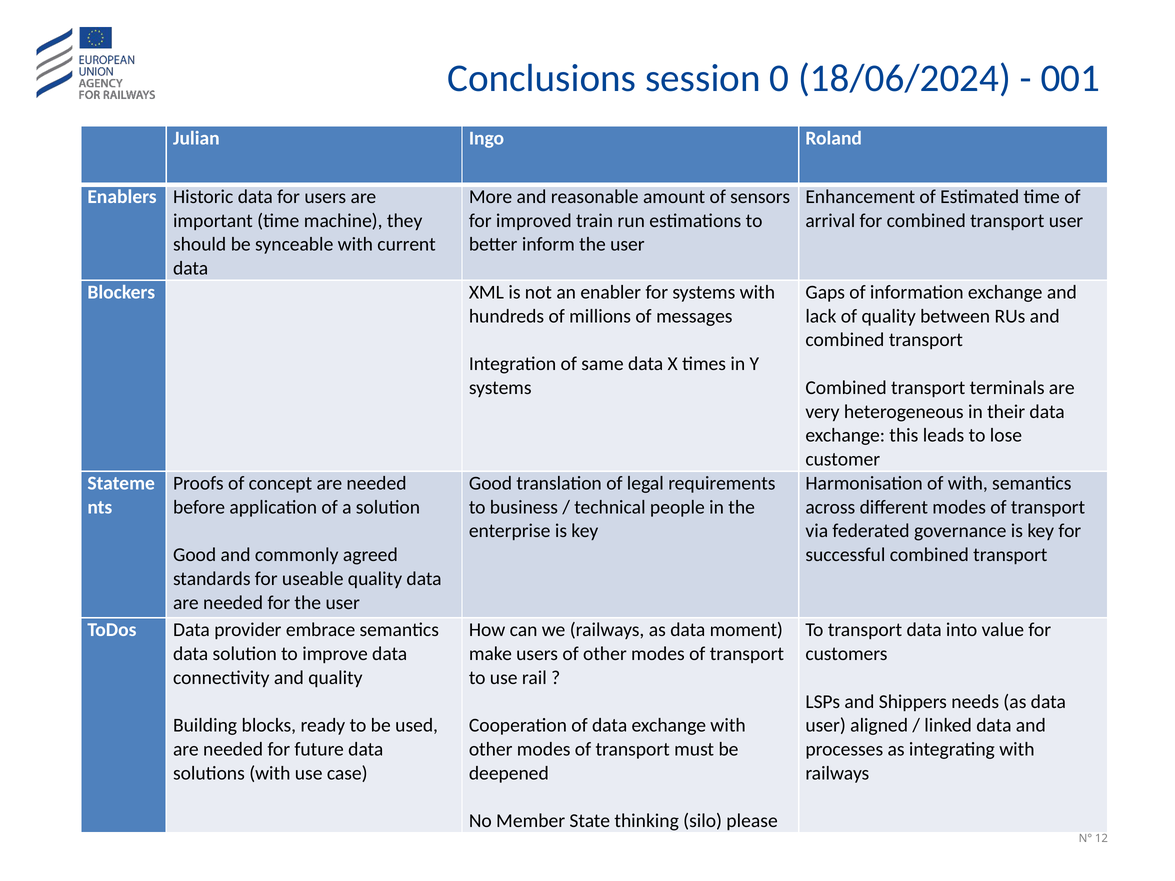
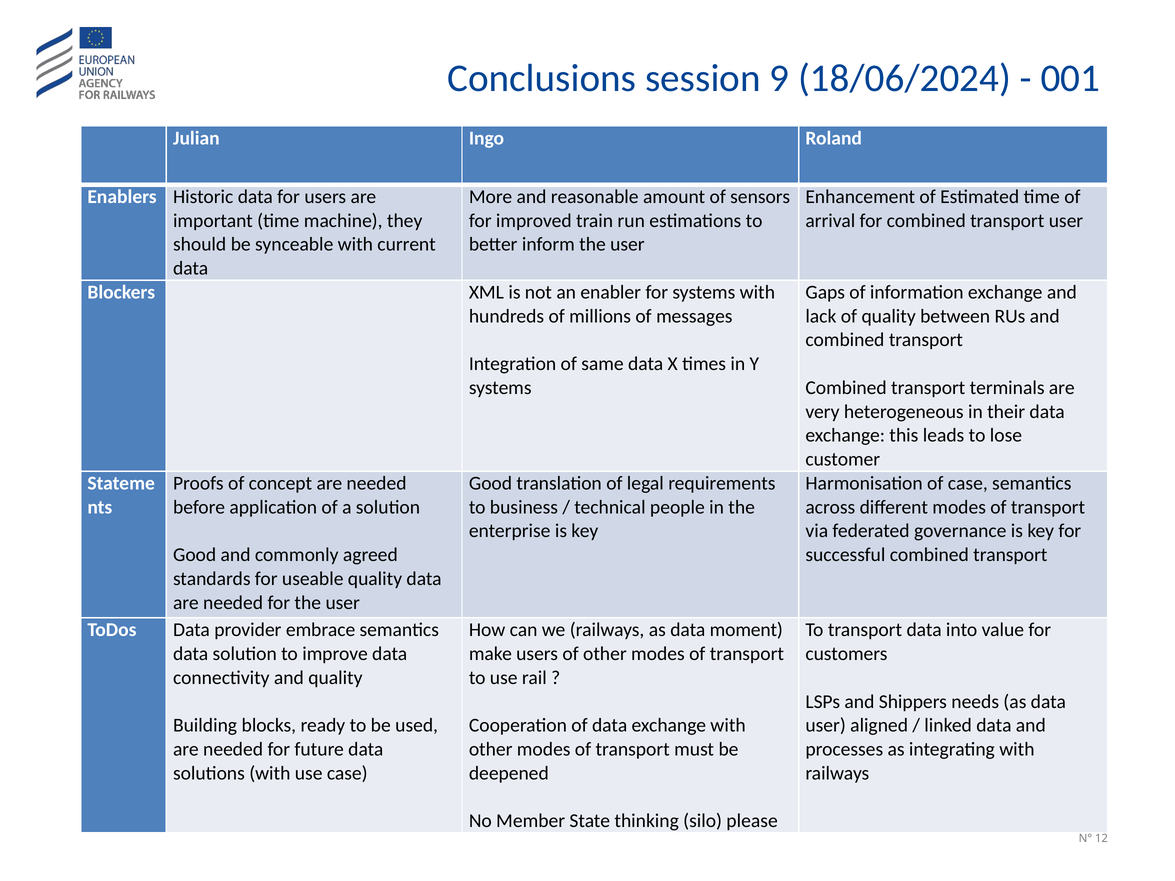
0: 0 -> 9
of with: with -> case
